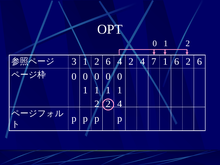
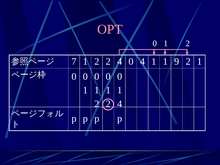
OPT colour: white -> pink
3: 3 -> 7
1 2 6: 6 -> 2
2 at (131, 62): 2 -> 0
4 7: 7 -> 1
1 6: 6 -> 9
6 at (200, 62): 6 -> 1
